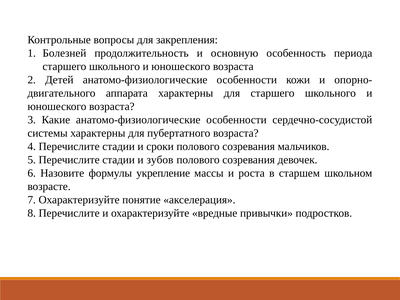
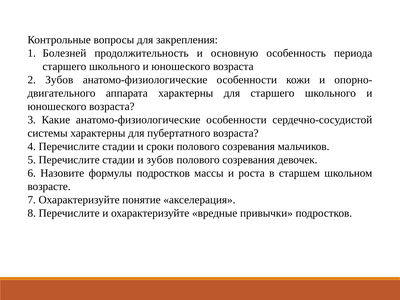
2 Детей: Детей -> Зубов
формулы укрепление: укрепление -> подростков
